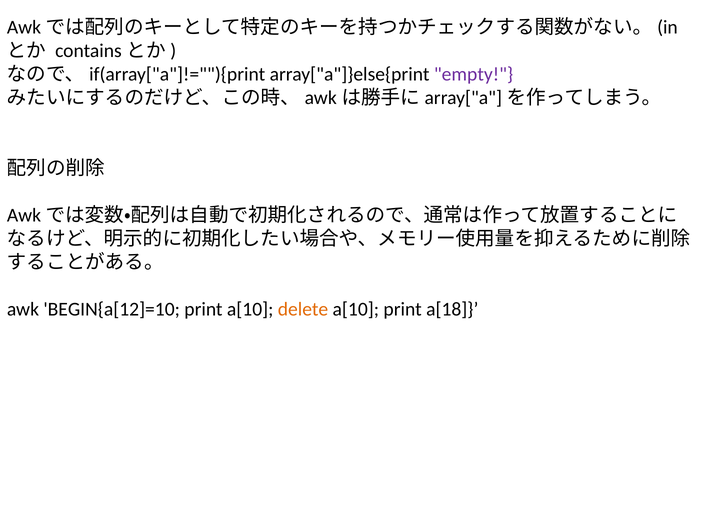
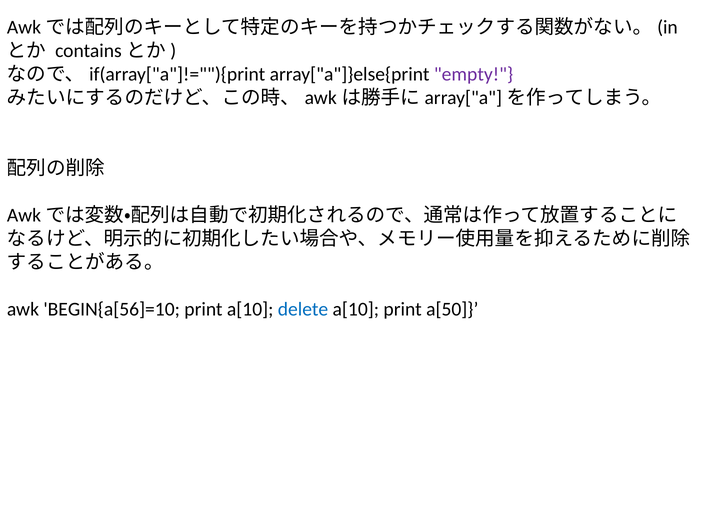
BEGIN{a[12]=10: BEGIN{a[12]=10 -> BEGIN{a[56]=10
delete colour: orange -> blue
a[18: a[18 -> a[50
